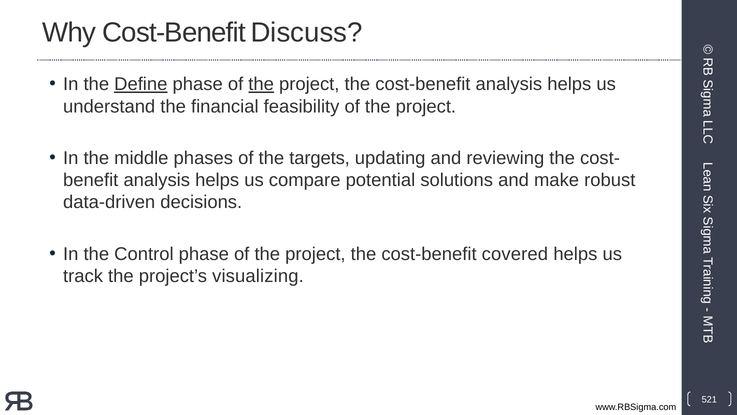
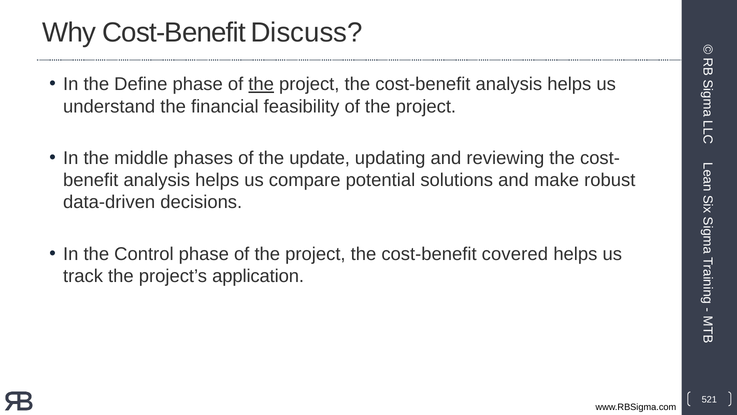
Define underline: present -> none
targets: targets -> update
visualizing: visualizing -> application
